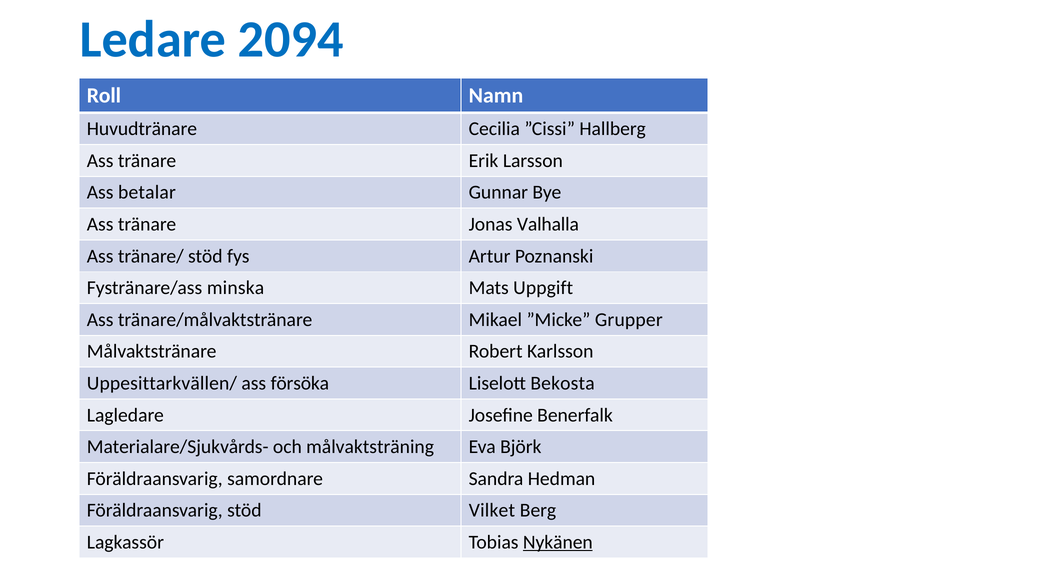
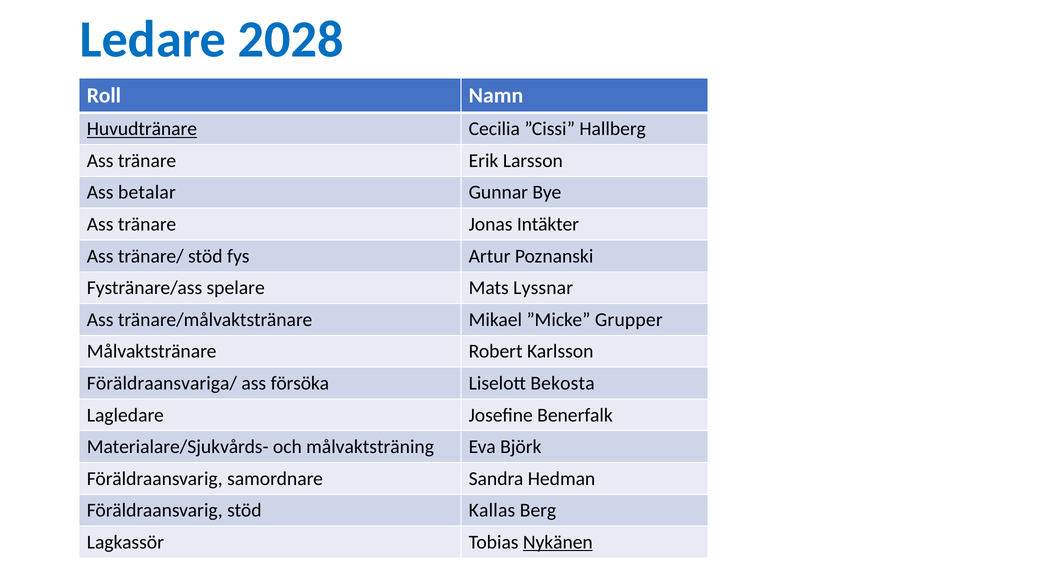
2094: 2094 -> 2028
Huvudtränare underline: none -> present
Valhalla: Valhalla -> Intäkter
minska: minska -> spelare
Uppgift: Uppgift -> Lyssnar
Uppesittarkvällen/: Uppesittarkvällen/ -> Föräldraansvariga/
Vilket: Vilket -> Kallas
